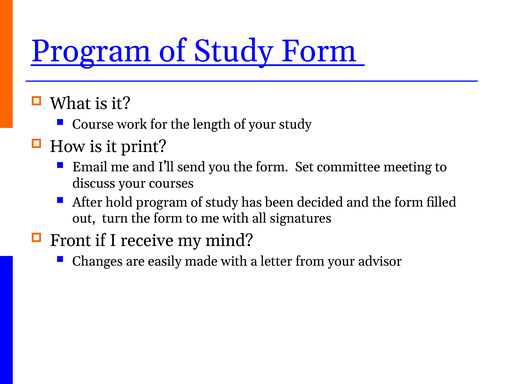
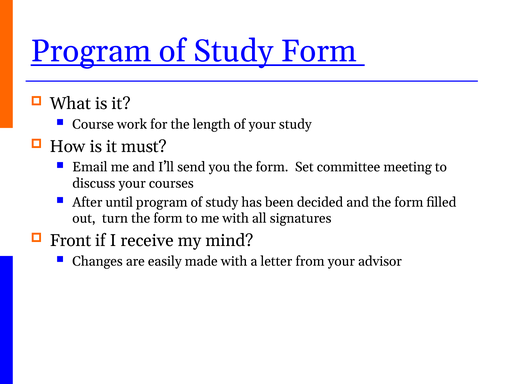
print: print -> must
hold: hold -> until
